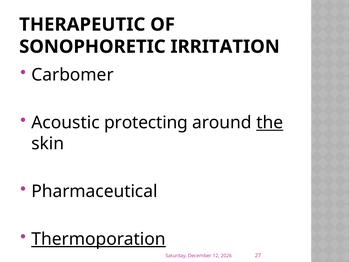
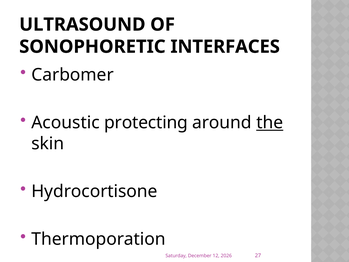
THERAPEUTIC: THERAPEUTIC -> ULTRASOUND
IRRITATION: IRRITATION -> INTERFACES
Pharmaceutical: Pharmaceutical -> Hydrocortisone
Thermoporation underline: present -> none
